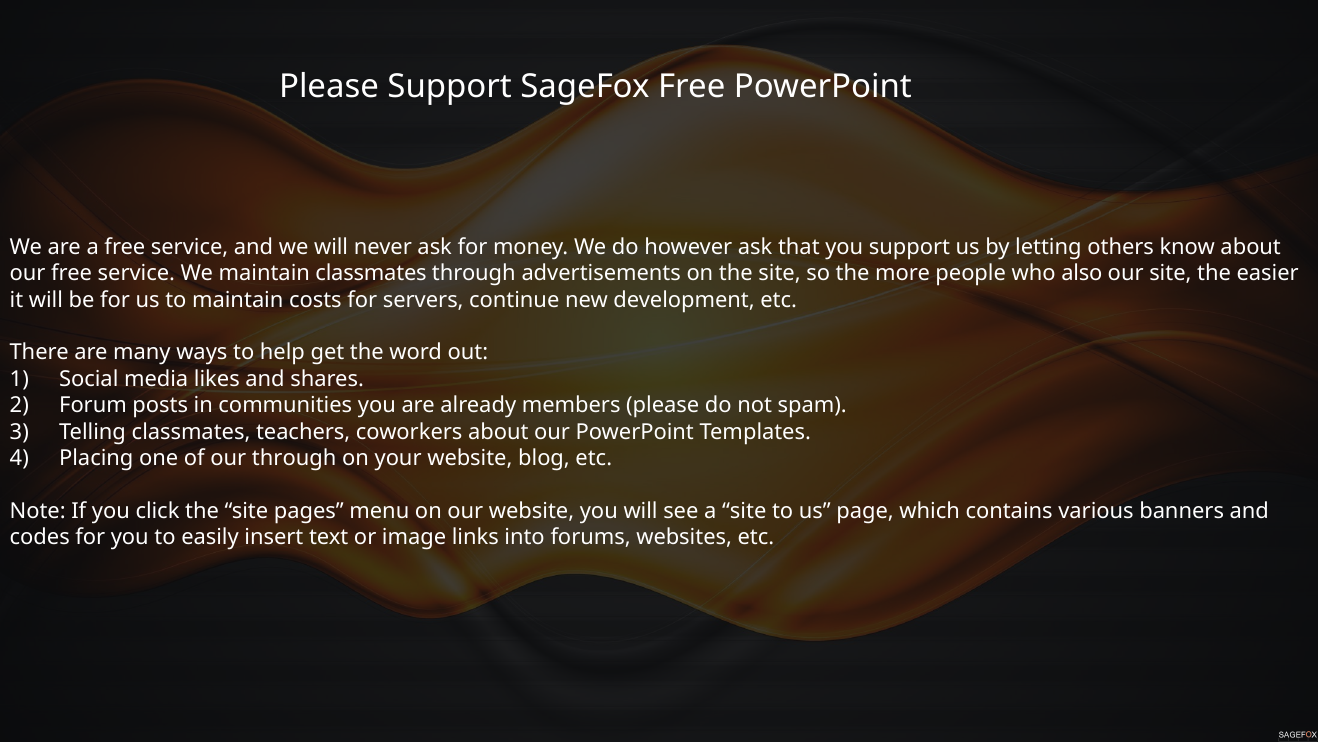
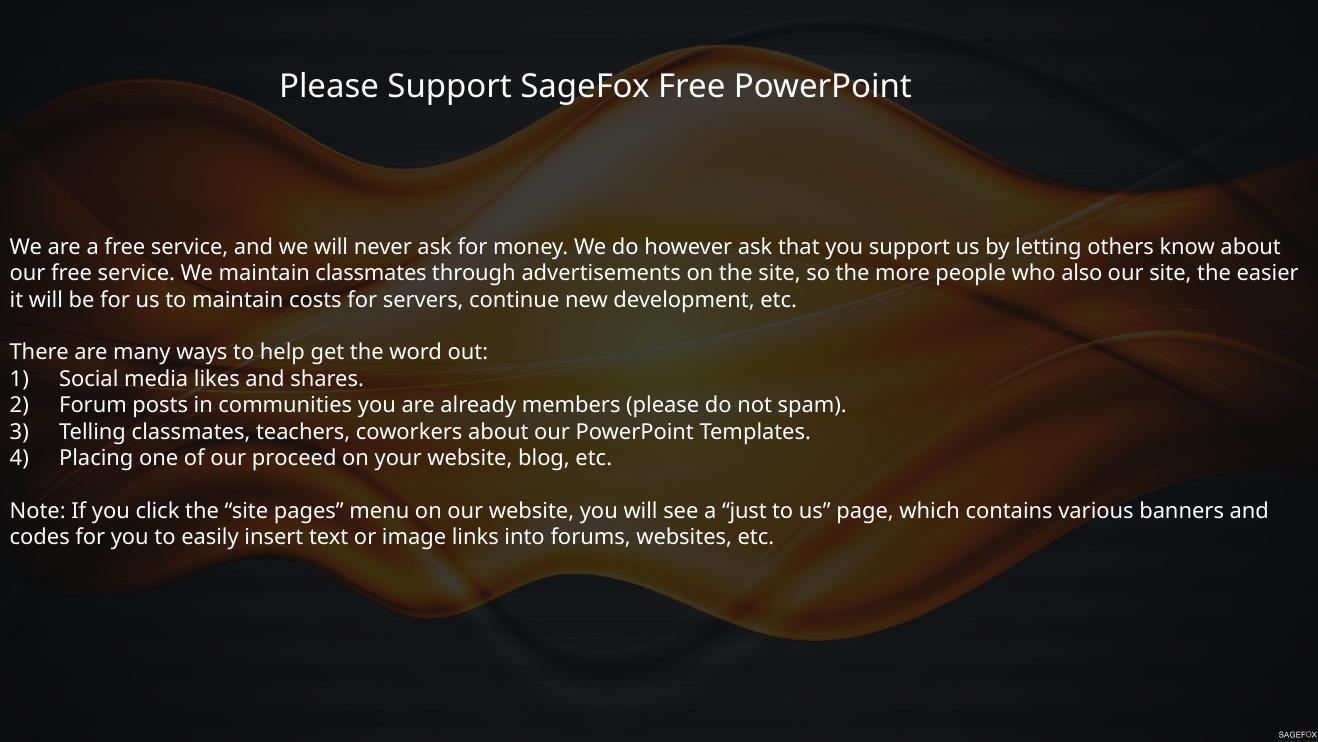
our through: through -> proceed
a site: site -> just
